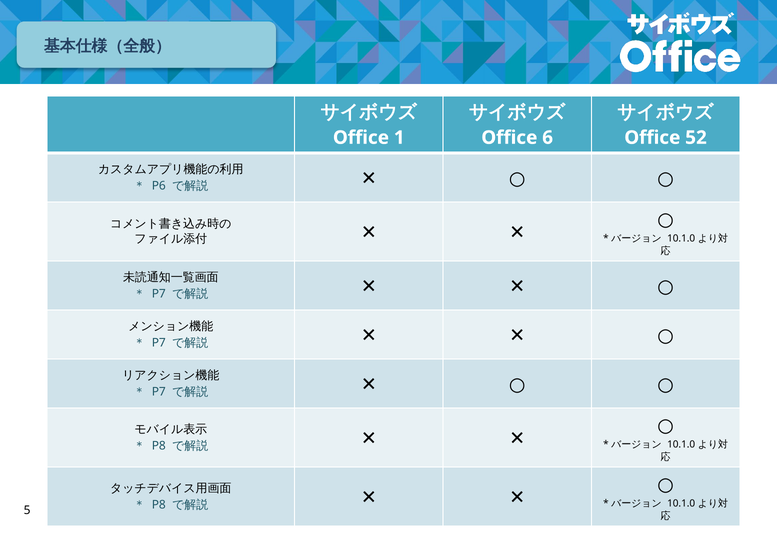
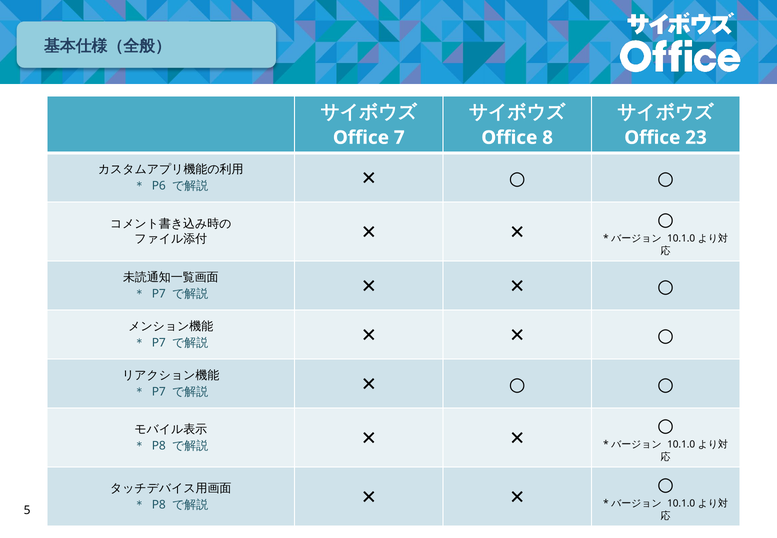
1: 1 -> 7
6: 6 -> 8
52: 52 -> 23
